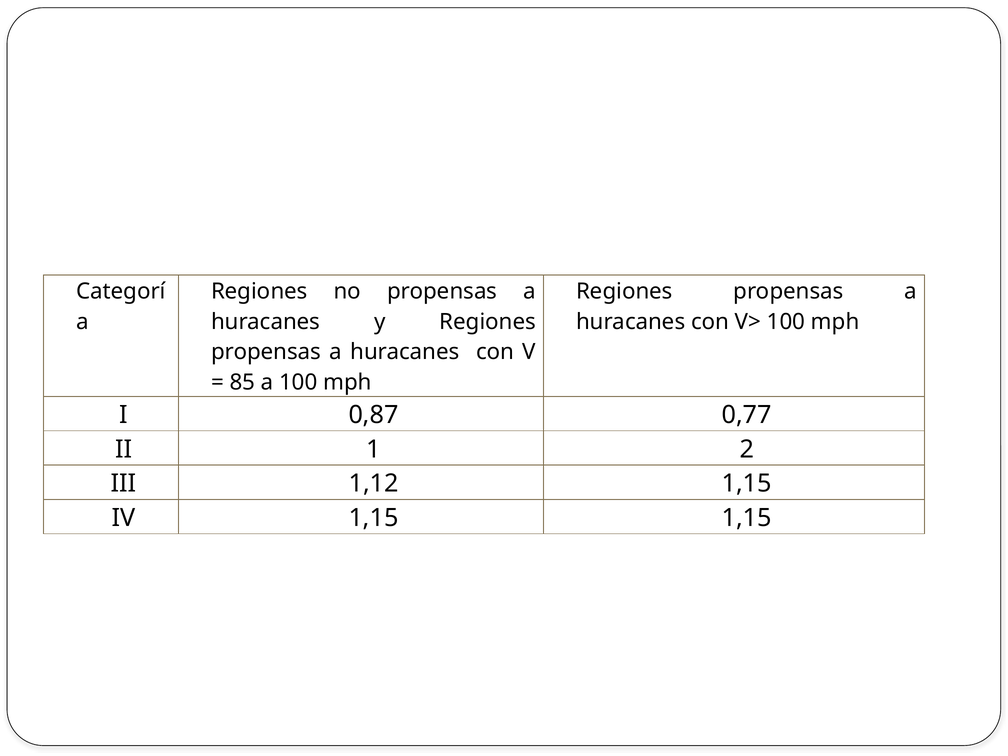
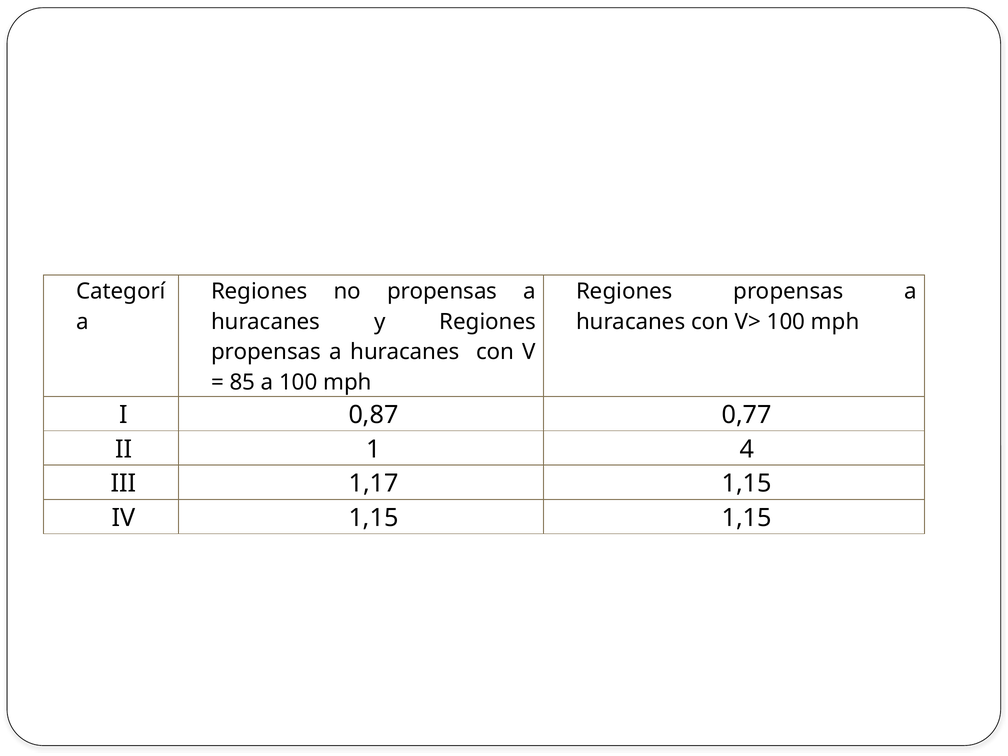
2: 2 -> 4
1,12: 1,12 -> 1,17
